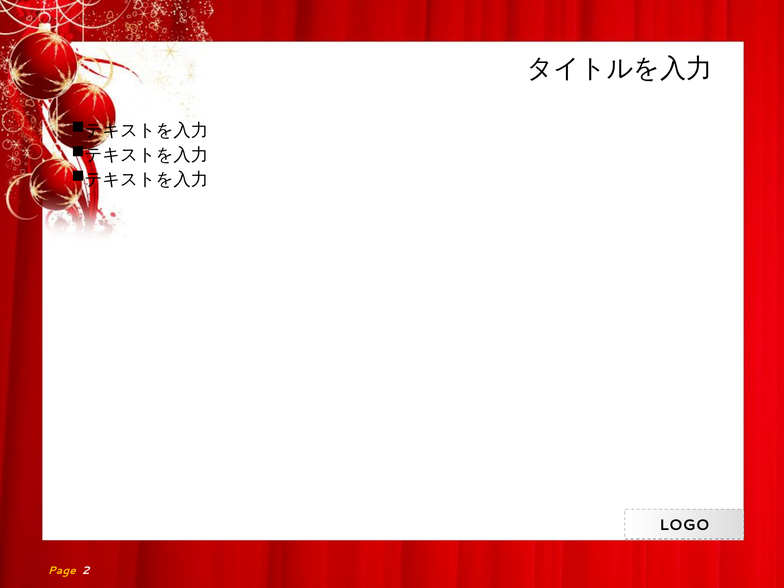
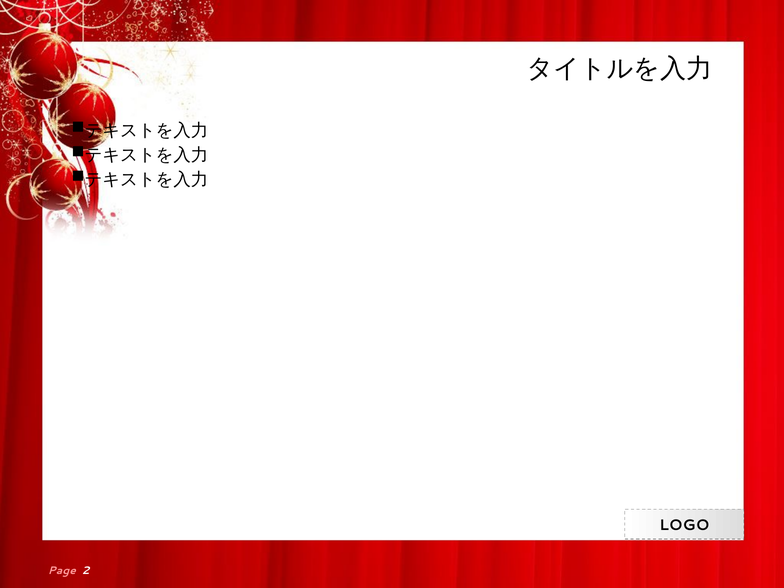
Page colour: yellow -> pink
